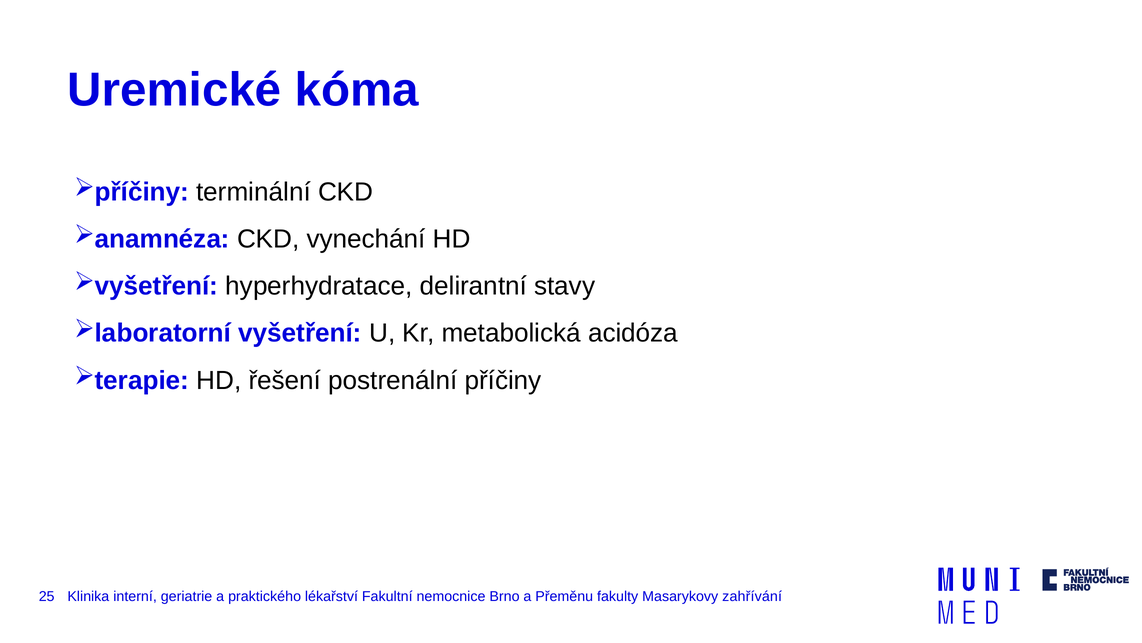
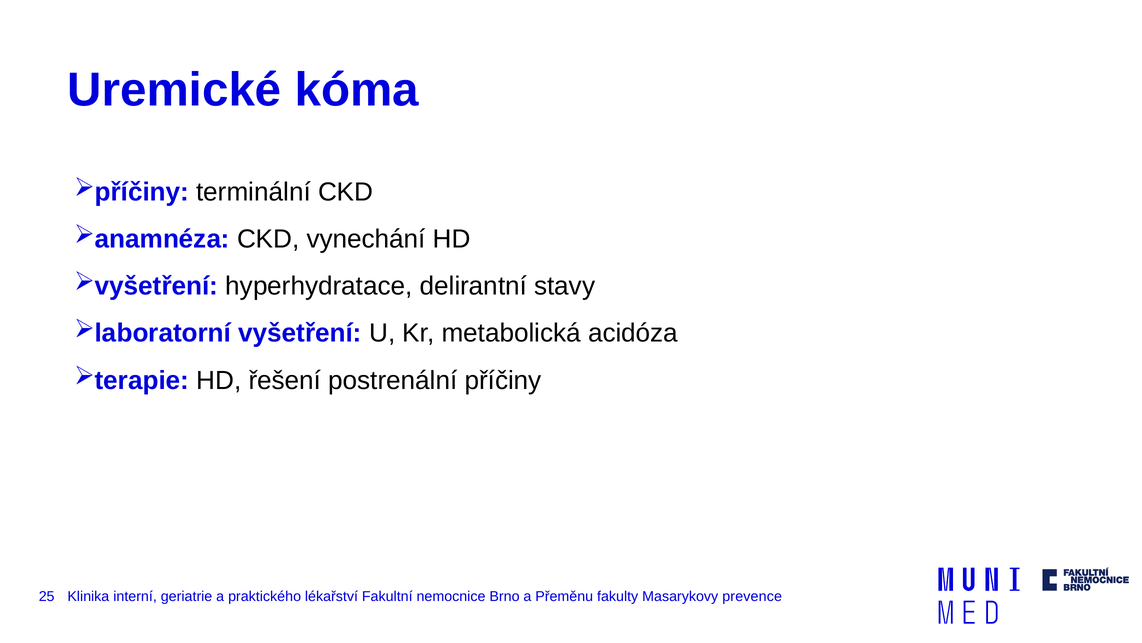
zahřívání: zahřívání -> prevence
